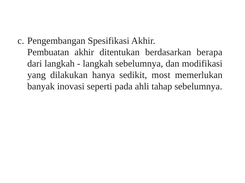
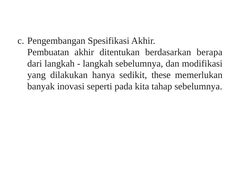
most: most -> these
ahli: ahli -> kita
